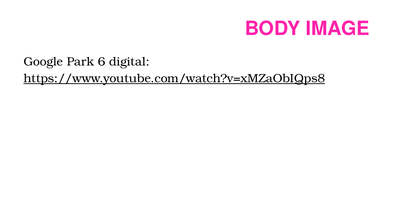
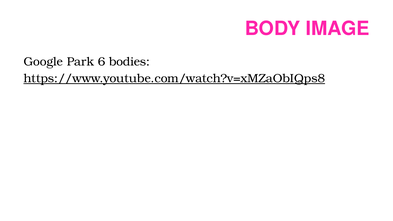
digital: digital -> bodies
